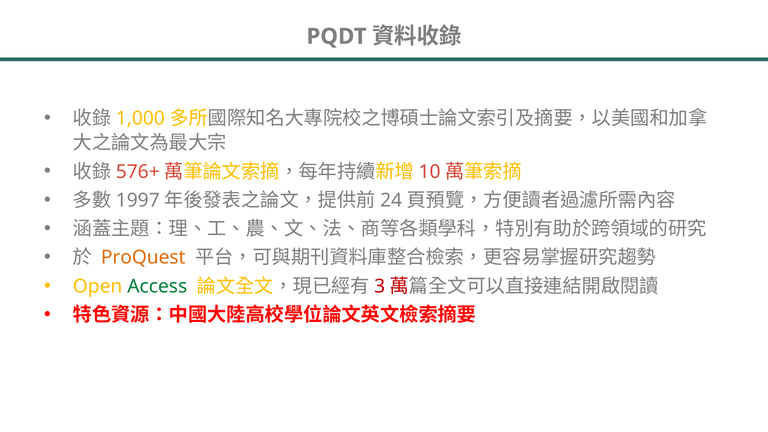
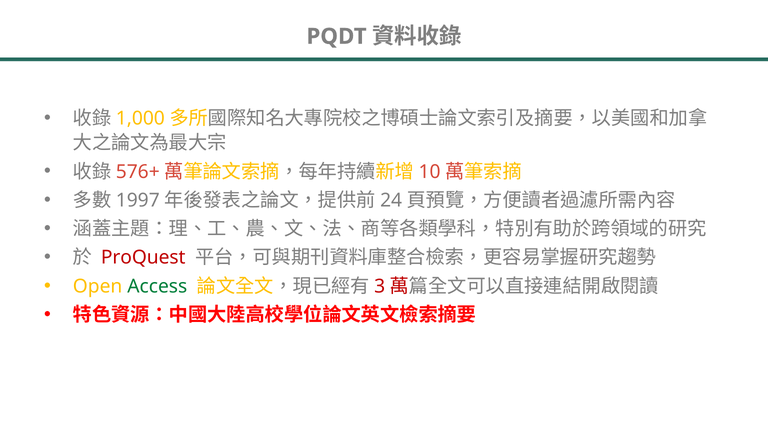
ProQuest colour: orange -> red
